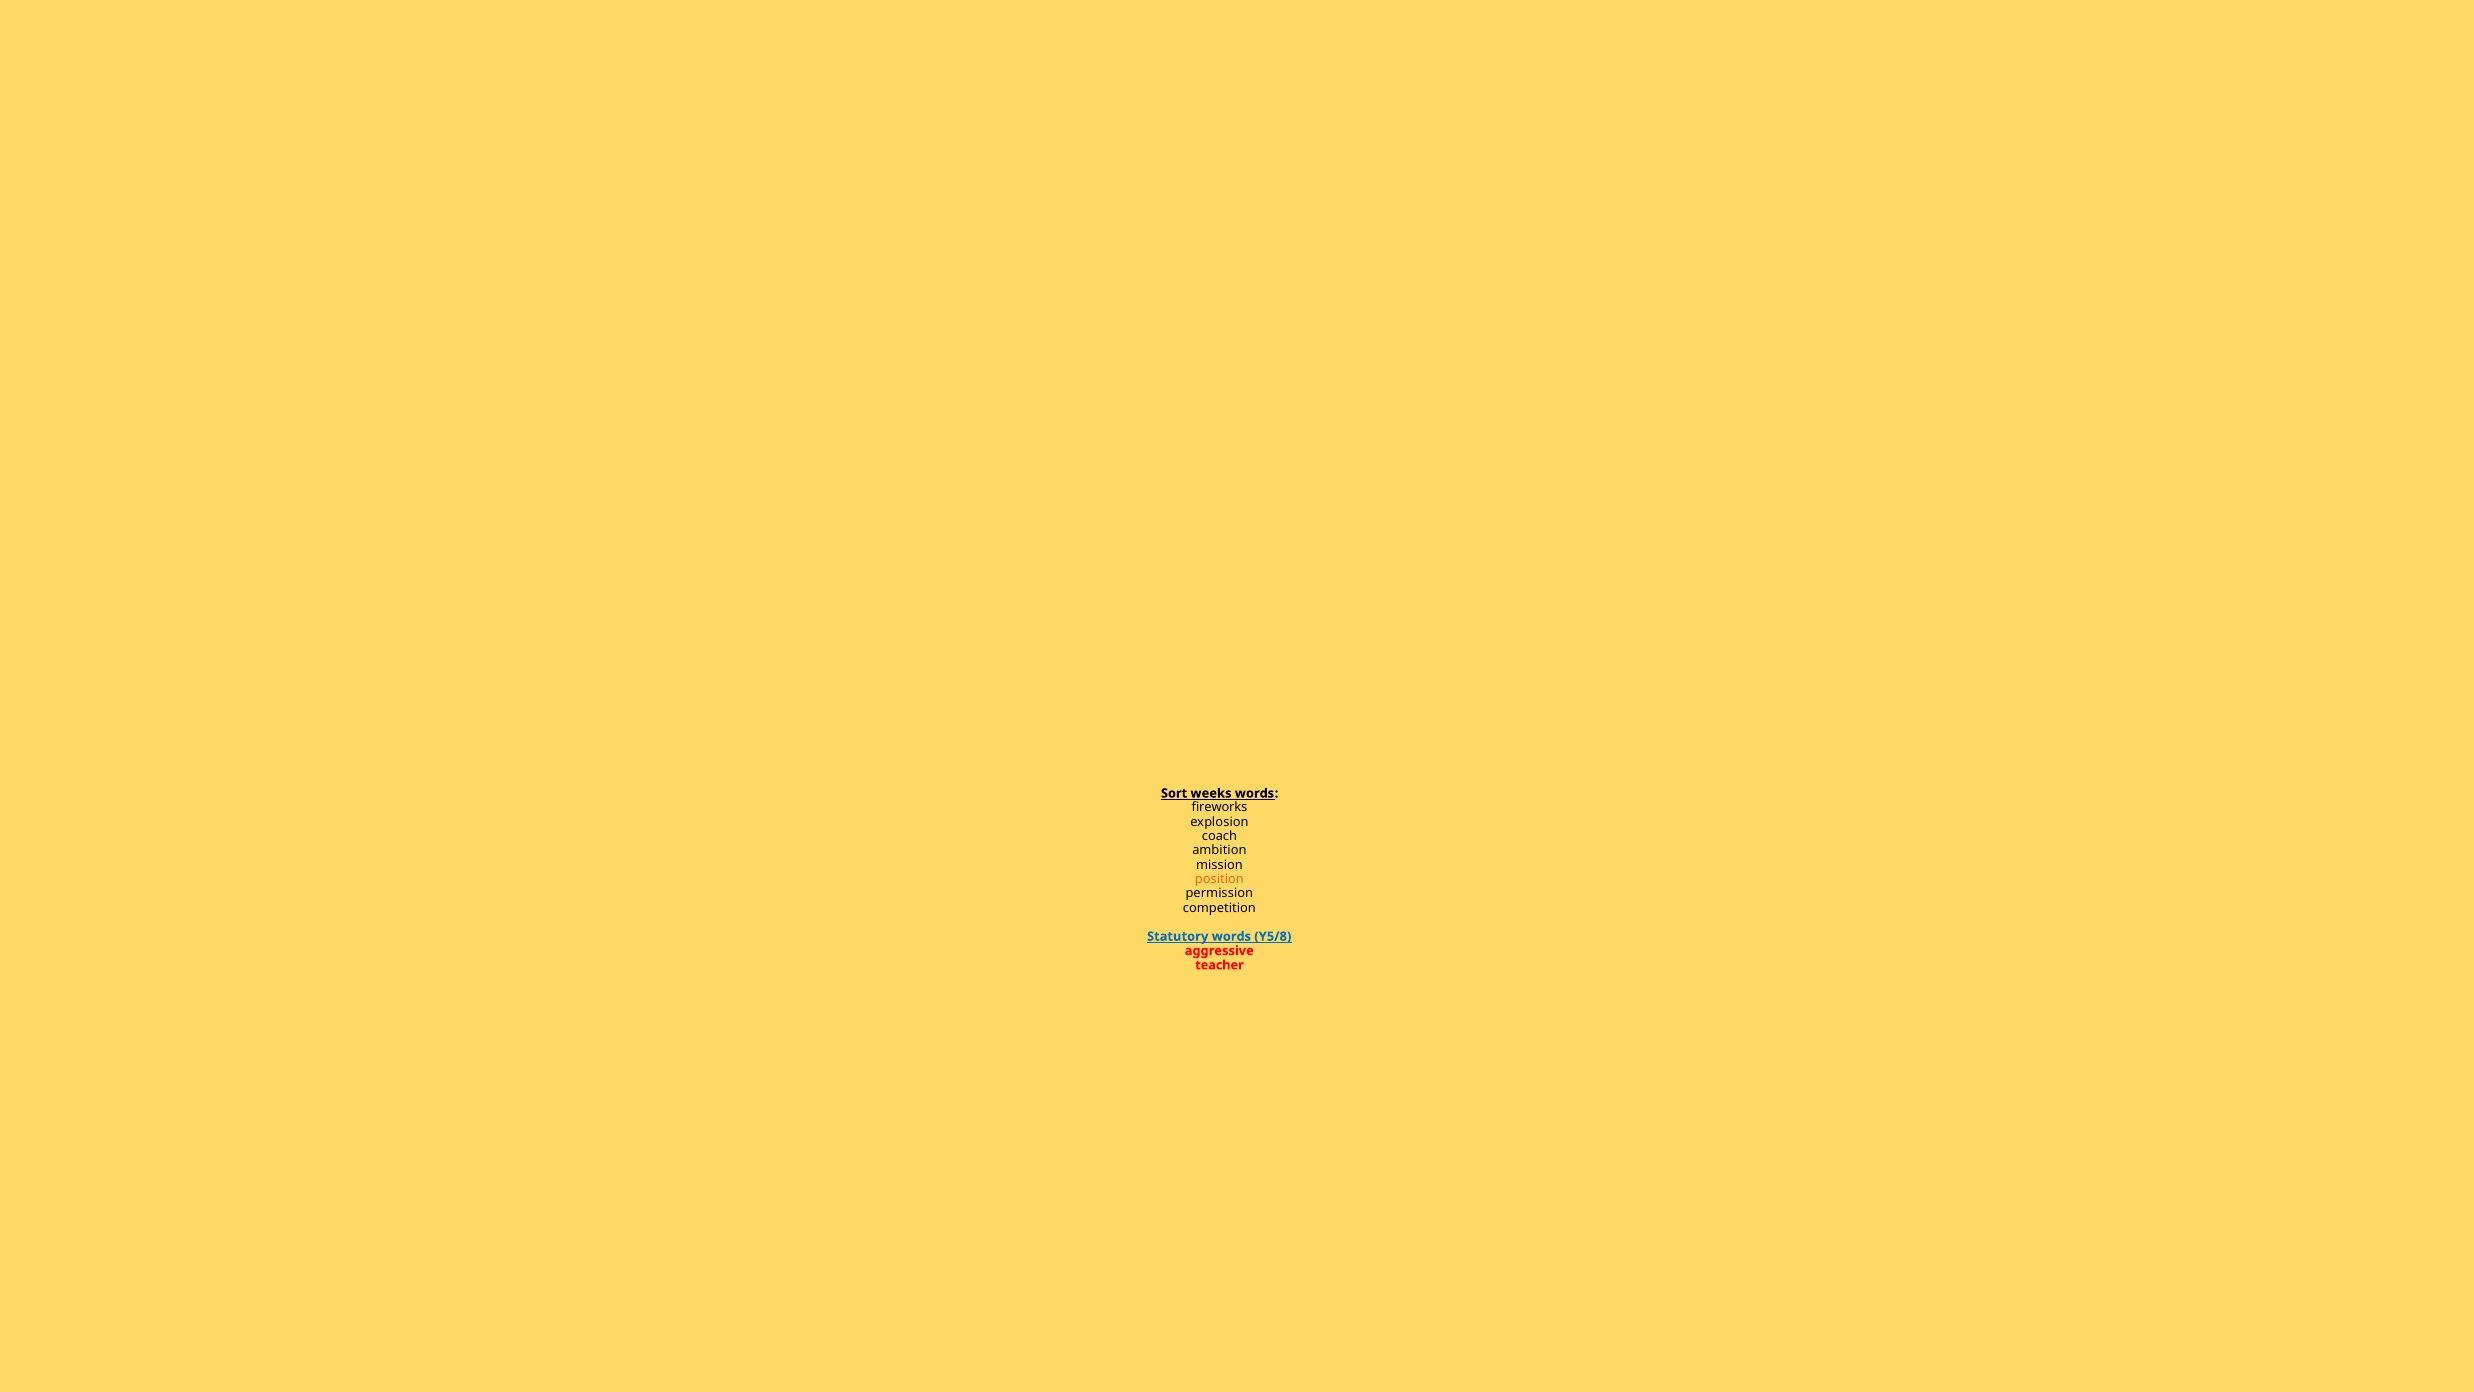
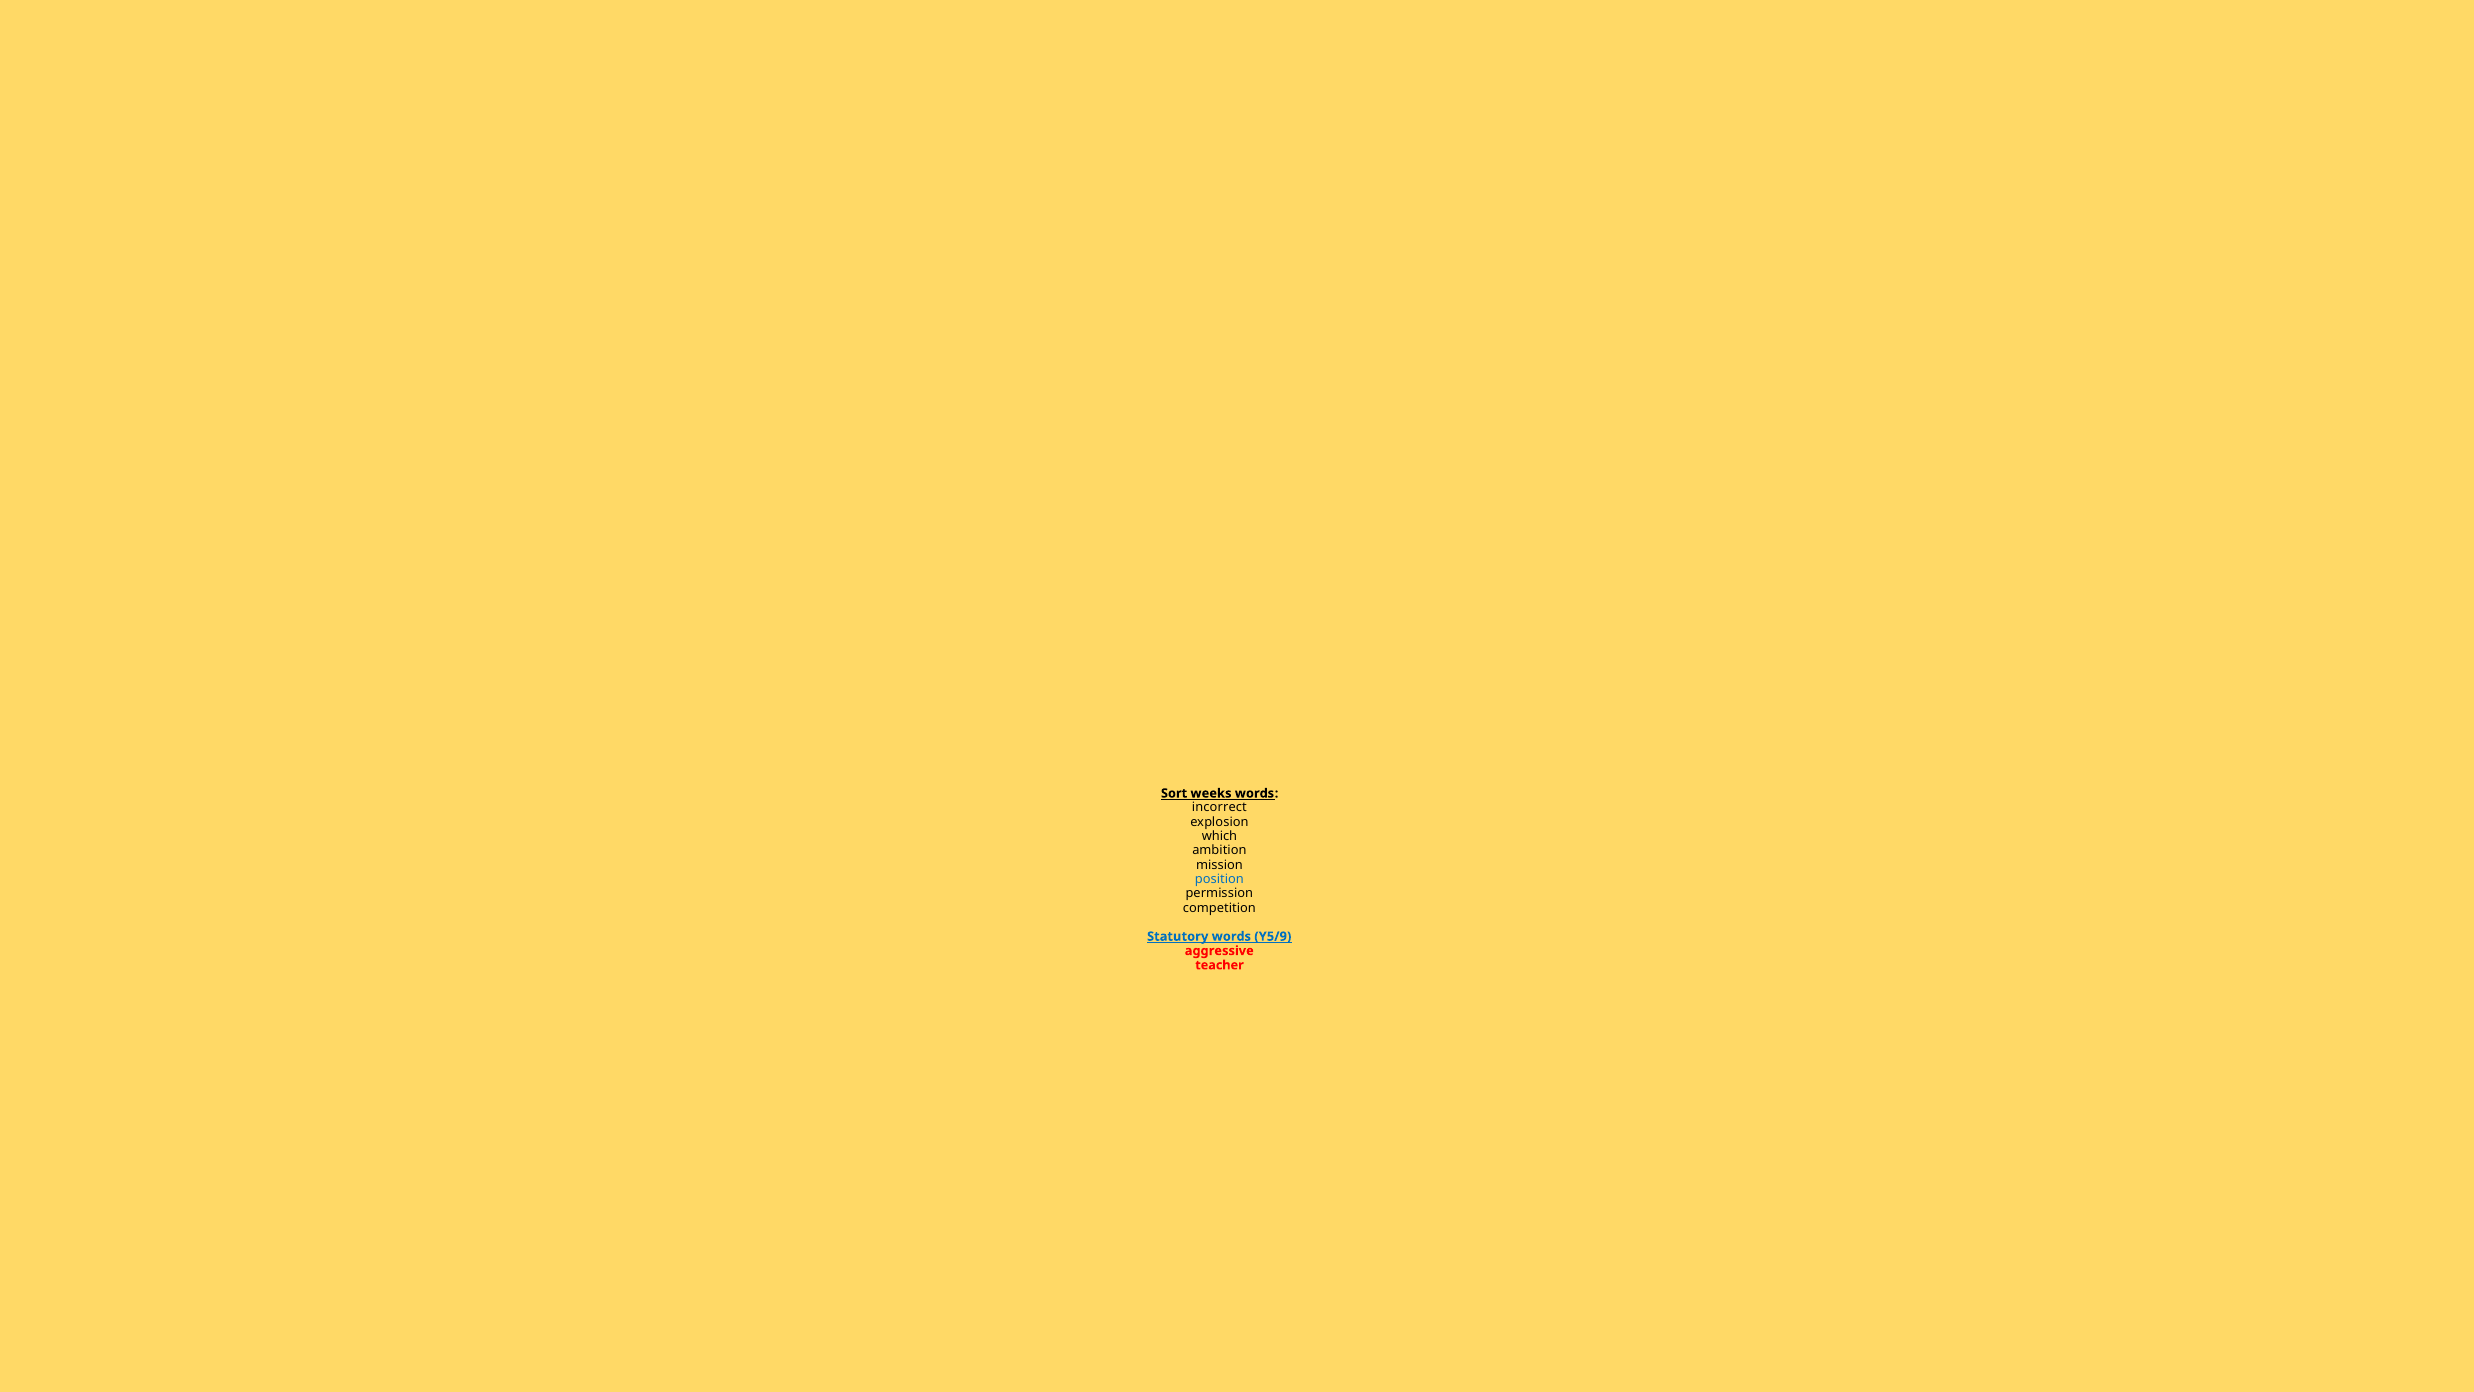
fireworks: fireworks -> incorrect
coach: coach -> which
position colour: orange -> blue
Y5/8: Y5/8 -> Y5/9
